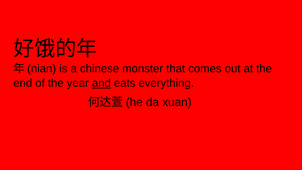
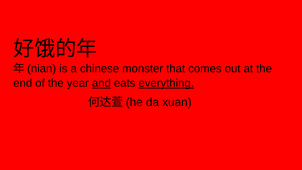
everything underline: none -> present
